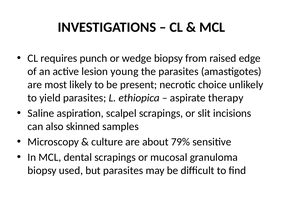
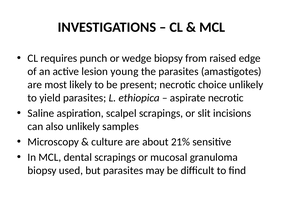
aspirate therapy: therapy -> necrotic
also skinned: skinned -> unlikely
79%: 79% -> 21%
